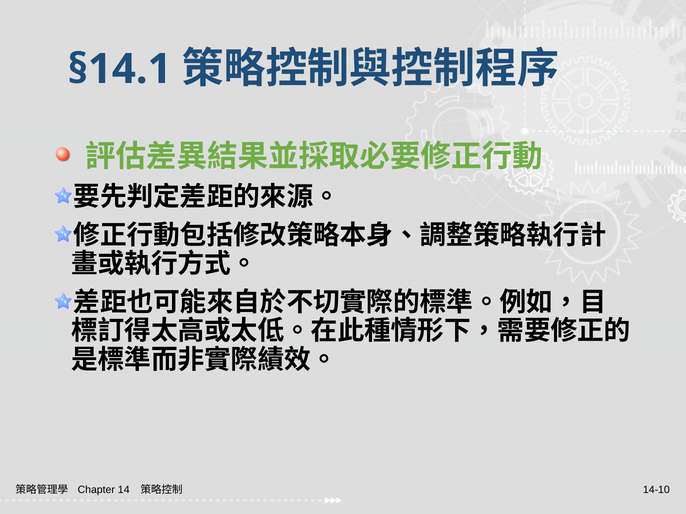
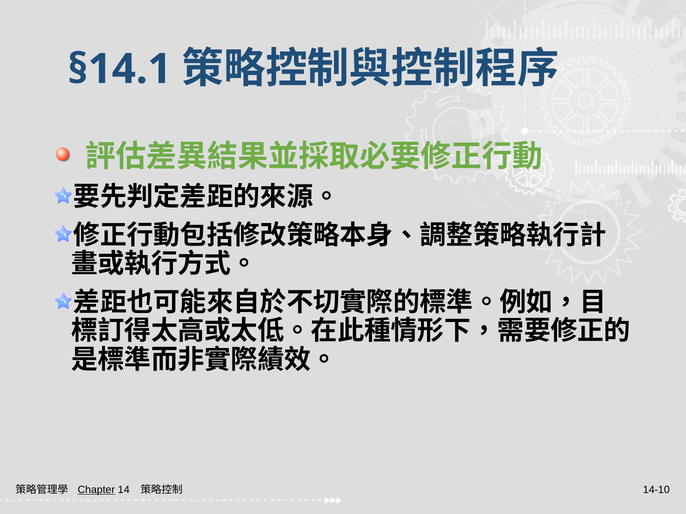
Chapter underline: none -> present
